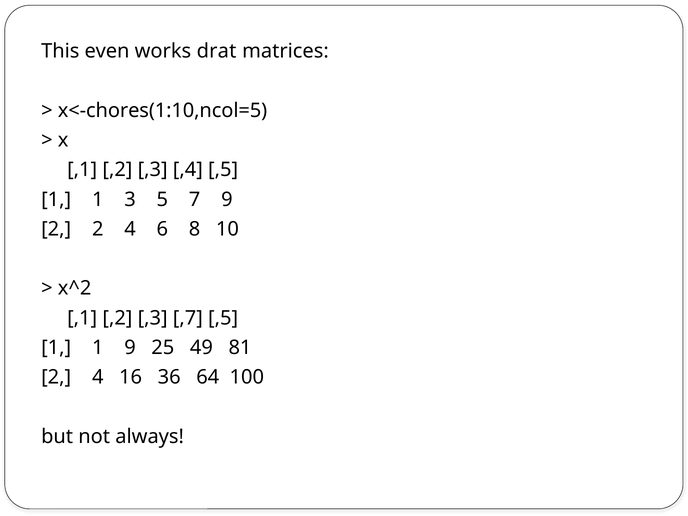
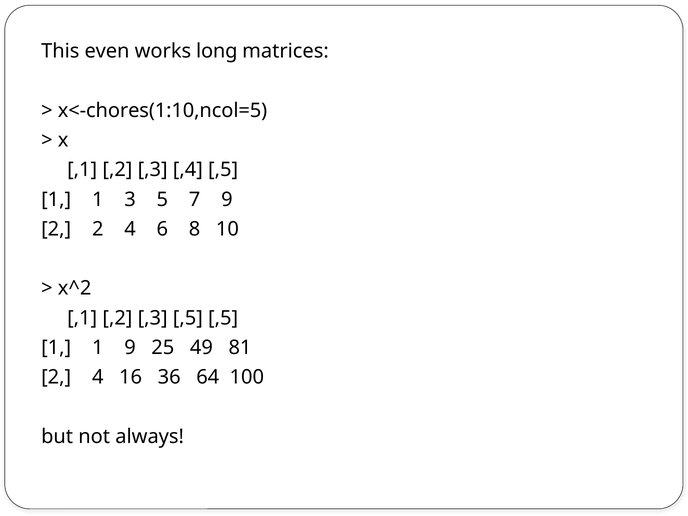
drat: drat -> long
,3 ,7: ,7 -> ,5
